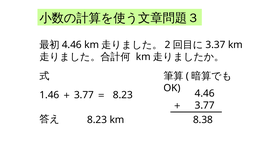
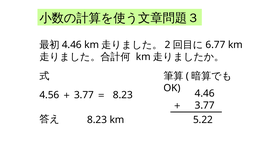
3.37: 3.37 -> 6.77
1.46: 1.46 -> 4.56
8.38: 8.38 -> 5.22
